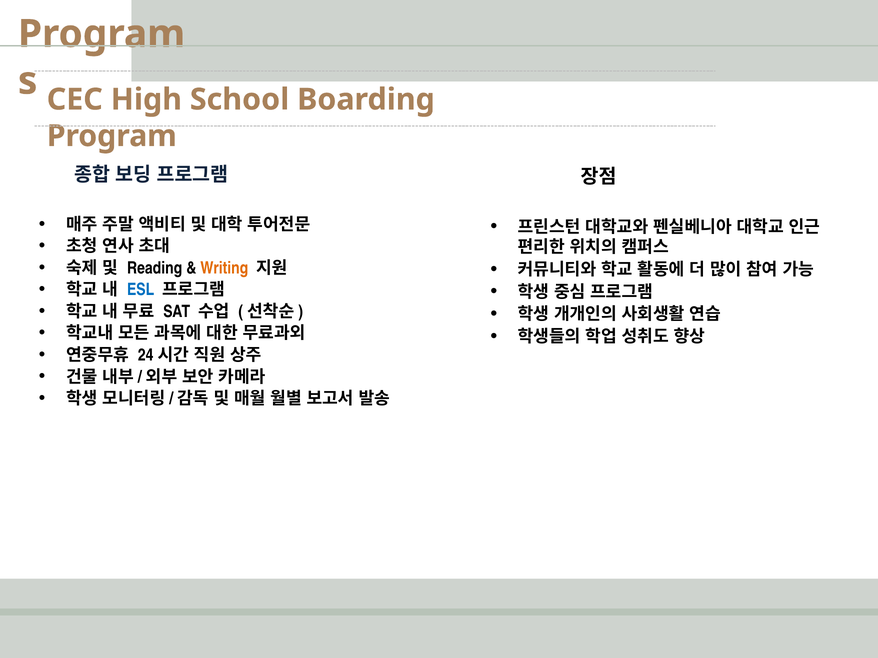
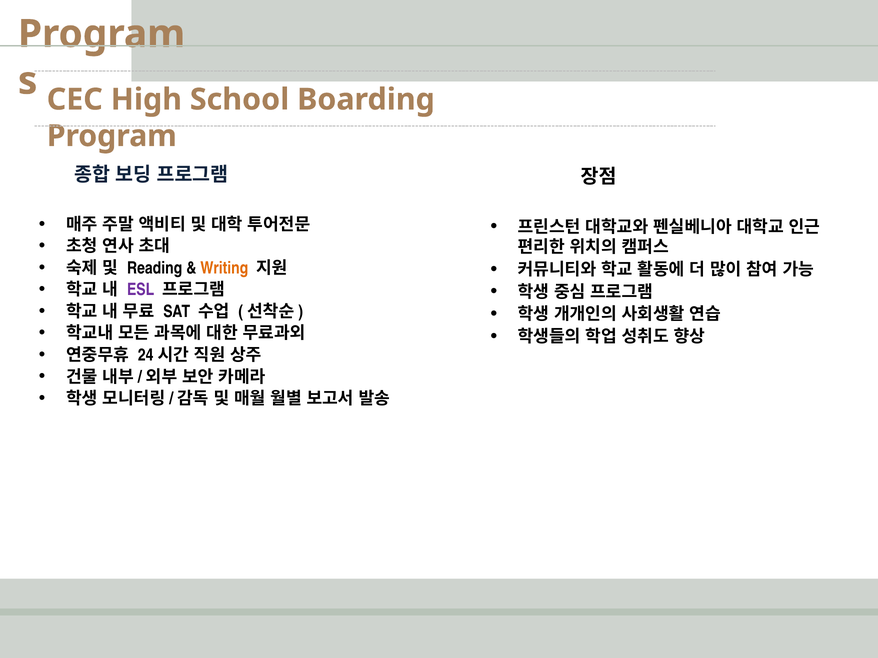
ESL colour: blue -> purple
